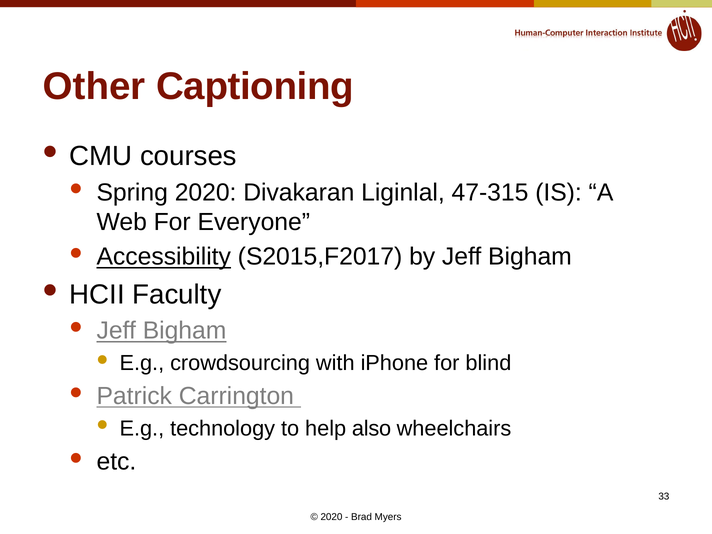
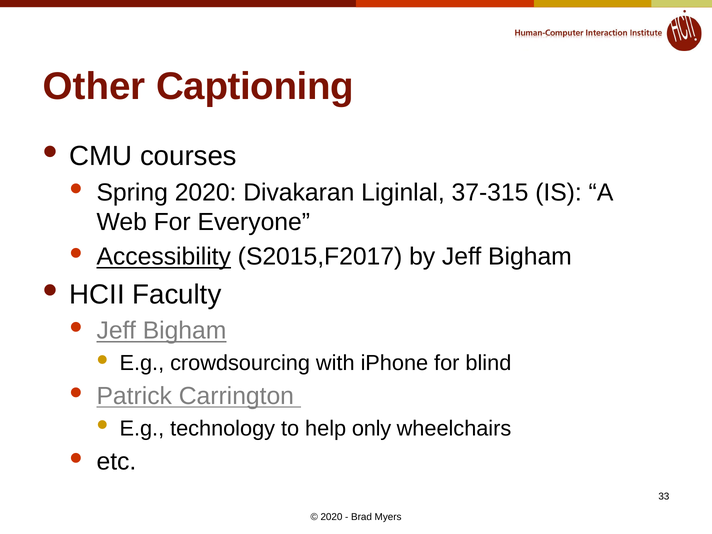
47-315: 47-315 -> 37-315
also: also -> only
